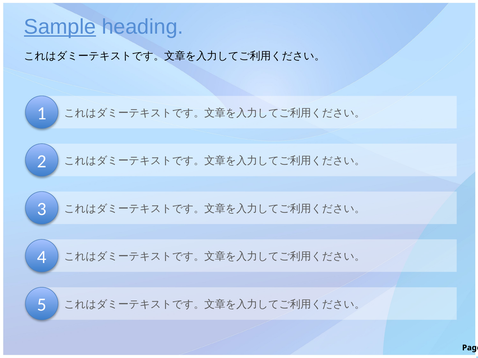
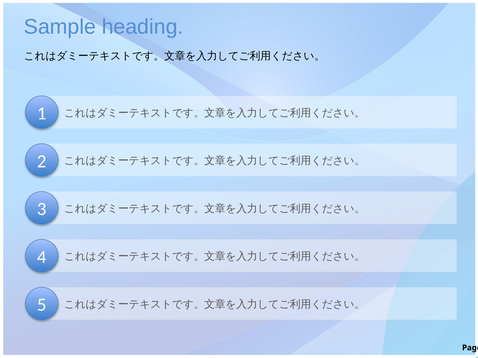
Sample underline: present -> none
